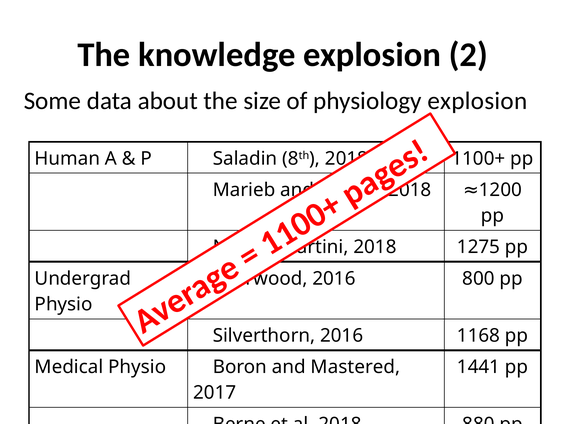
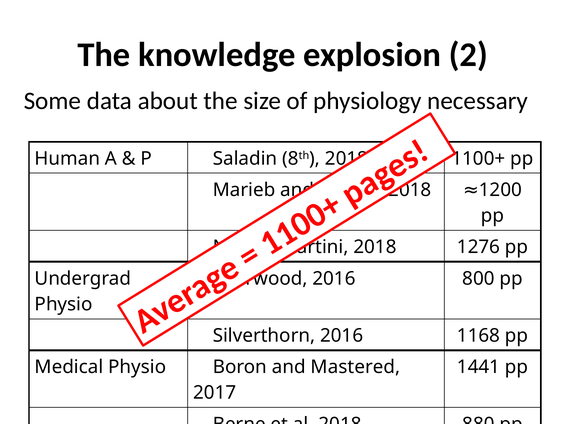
explosion at (477, 101): explosion -> necessary
1275: 1275 -> 1276
